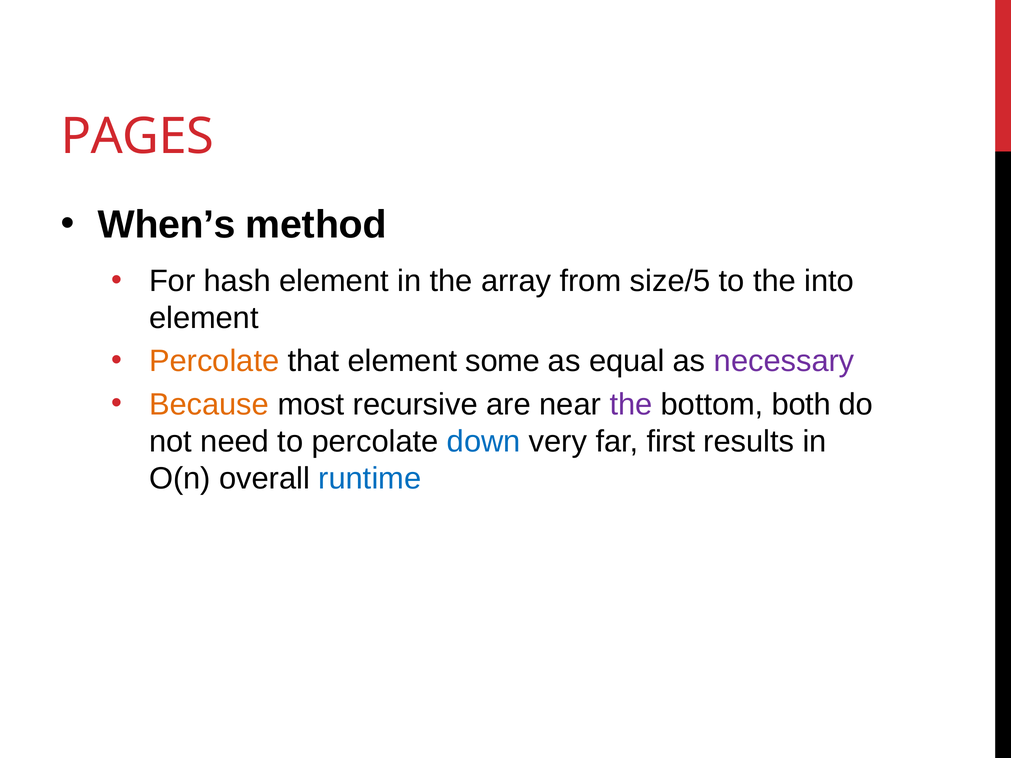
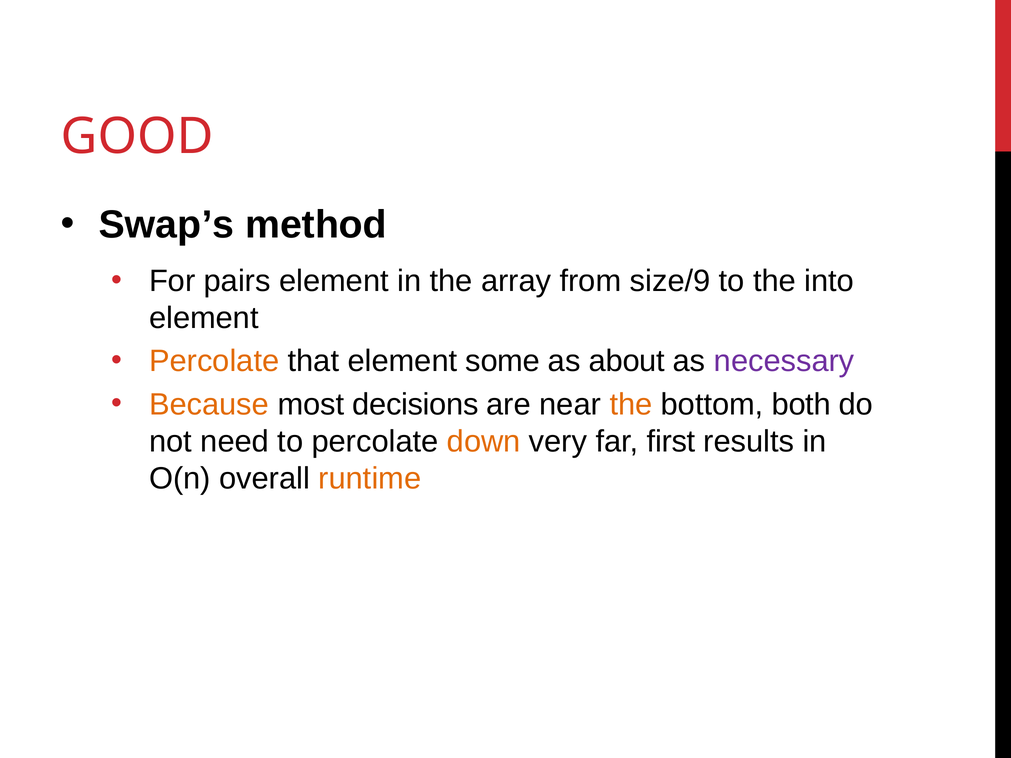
PAGES: PAGES -> GOOD
When’s: When’s -> Swap’s
hash: hash -> pairs
size/5: size/5 -> size/9
equal: equal -> about
recursive: recursive -> decisions
the at (631, 405) colour: purple -> orange
down colour: blue -> orange
runtime colour: blue -> orange
